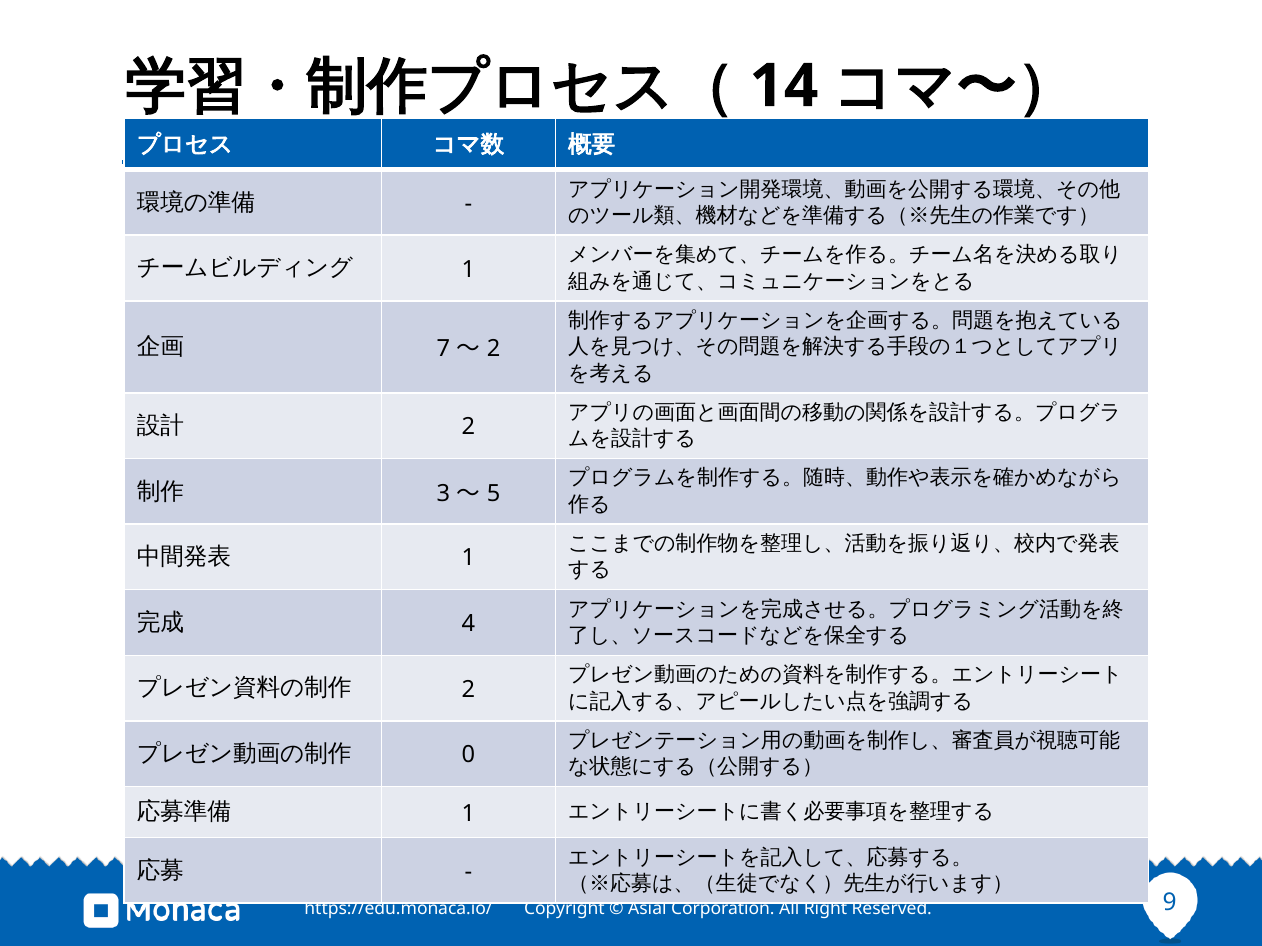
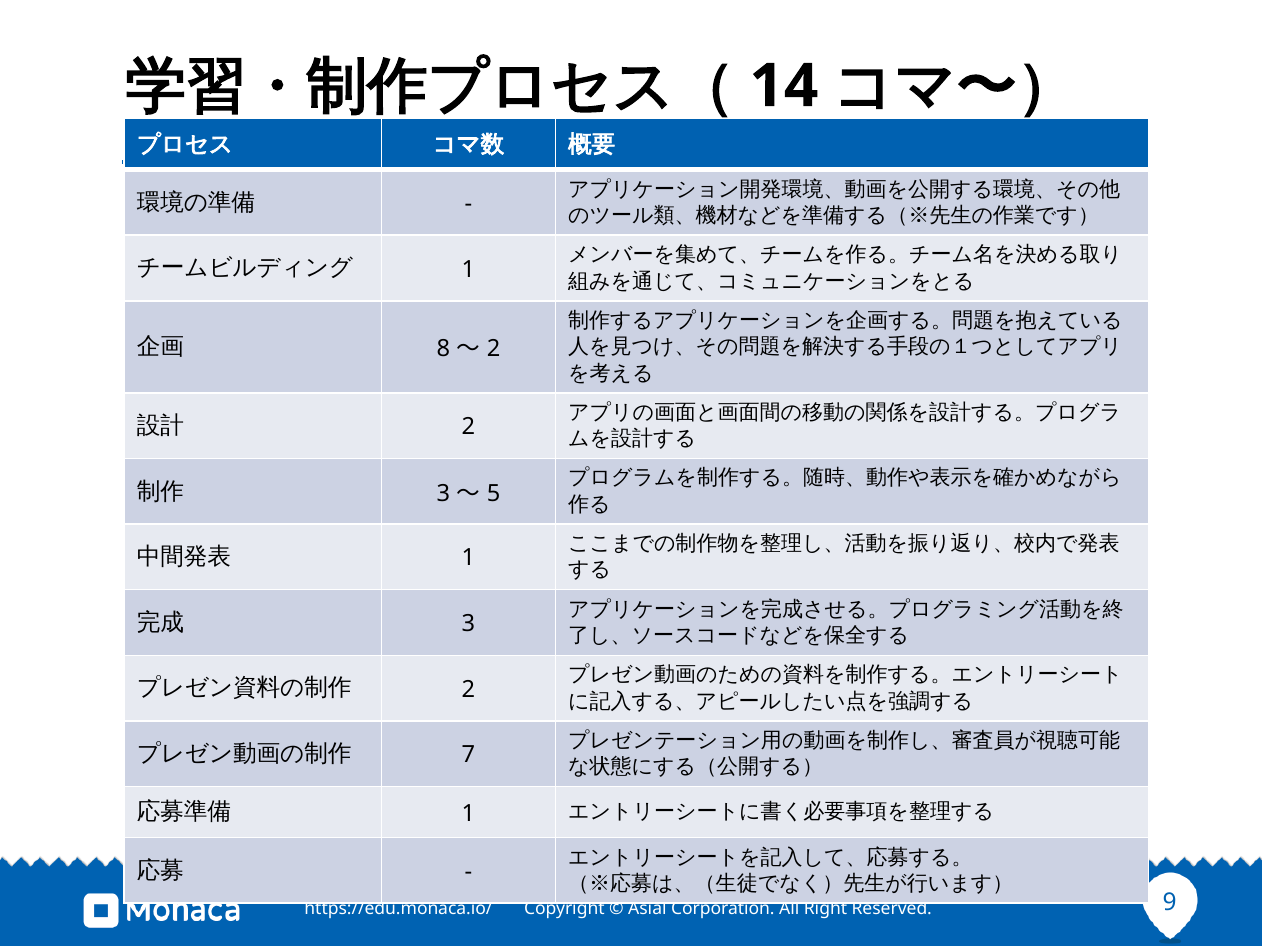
7: 7 -> 8
4 at (468, 624): 4 -> 3
0: 0 -> 7
